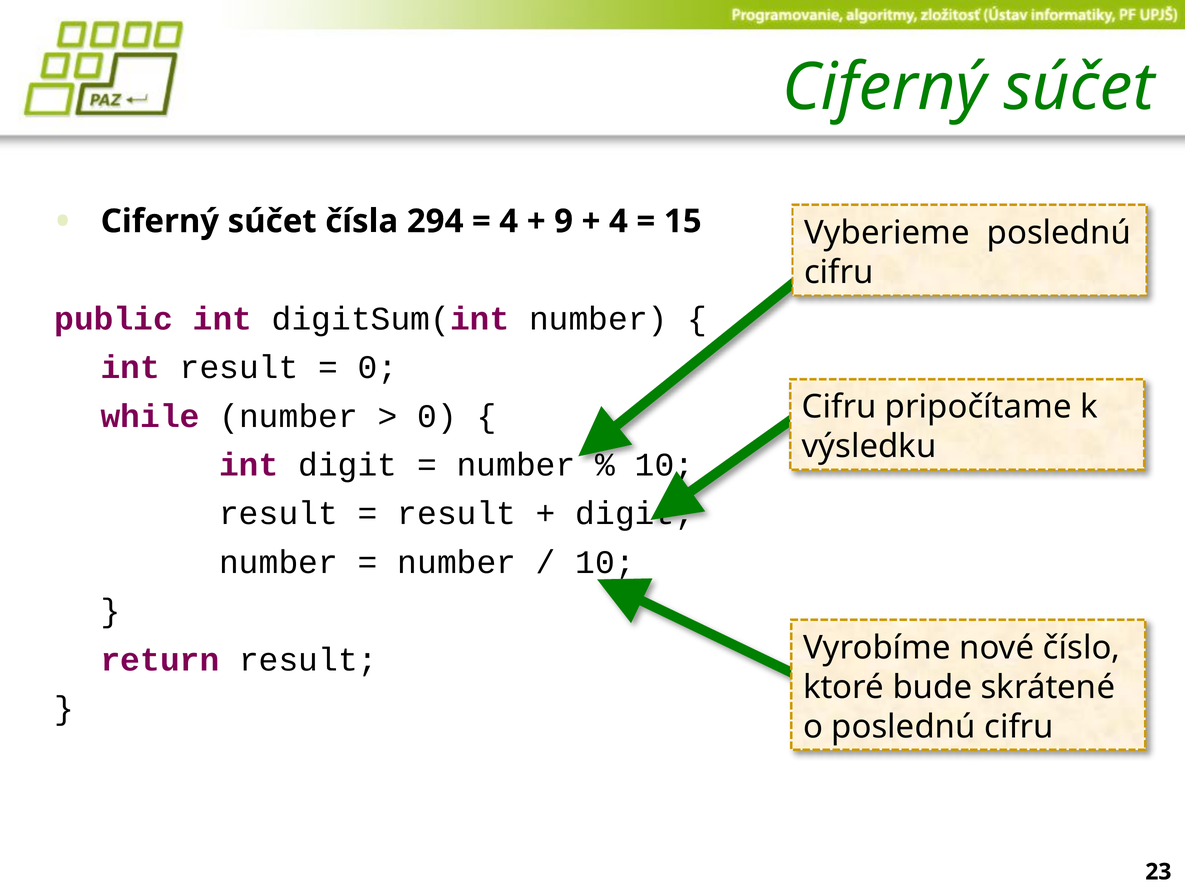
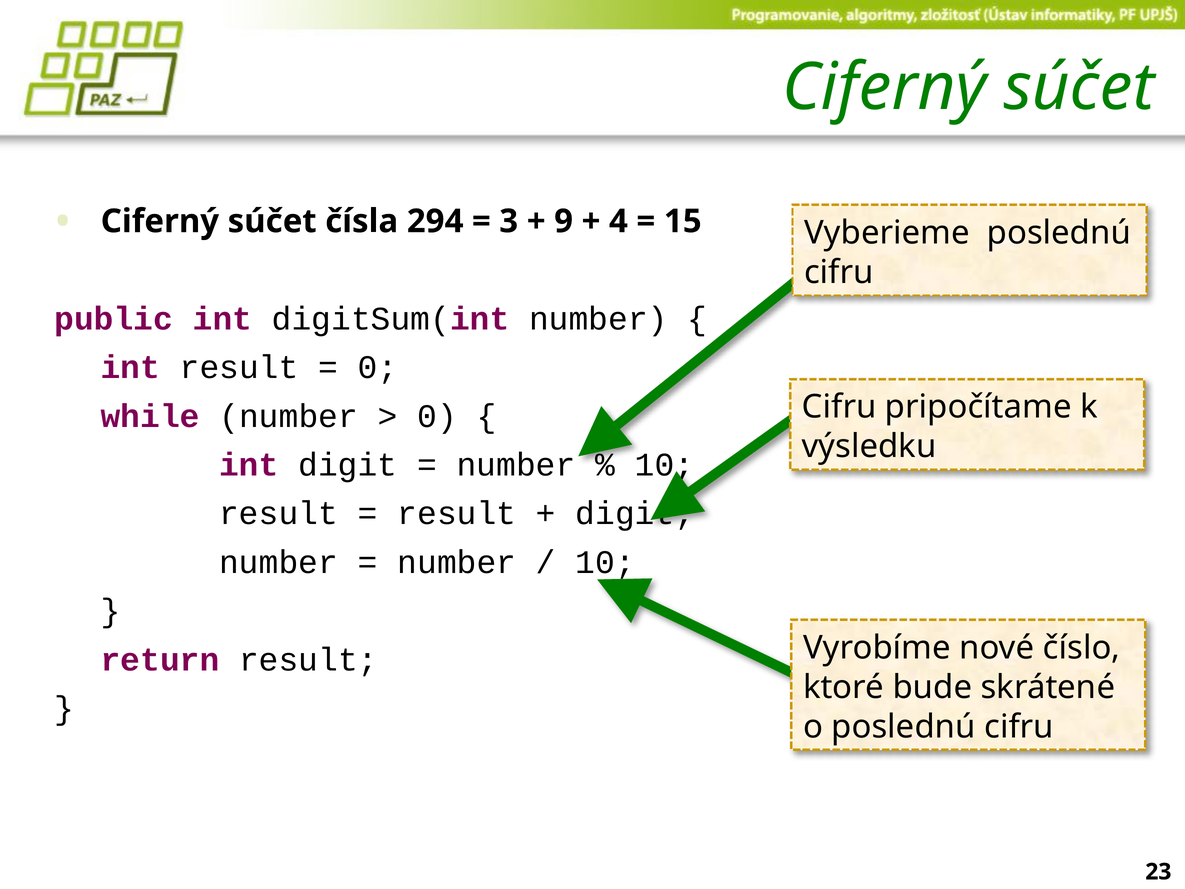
4 at (509, 221): 4 -> 3
